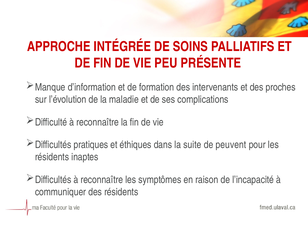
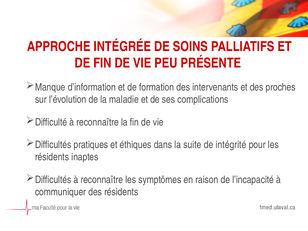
peuvent: peuvent -> intégrité
